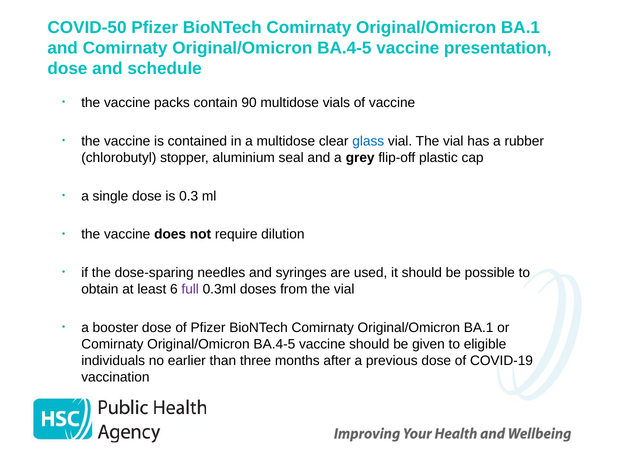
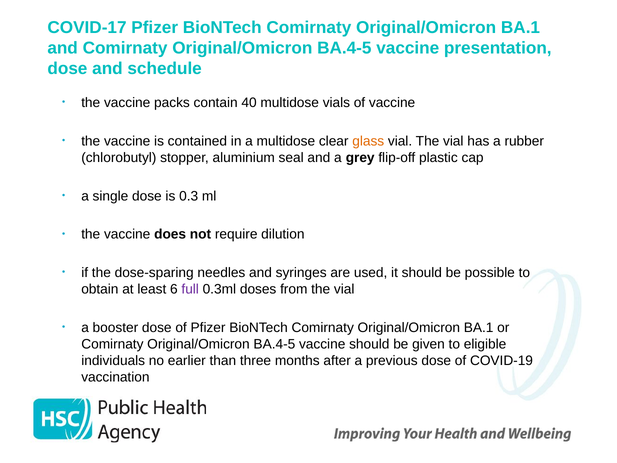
COVID-50: COVID-50 -> COVID-17
90: 90 -> 40
glass colour: blue -> orange
